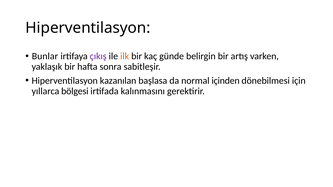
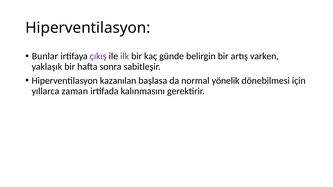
ilk colour: orange -> purple
içinden: içinden -> yönelik
bölgesi: bölgesi -> zaman
